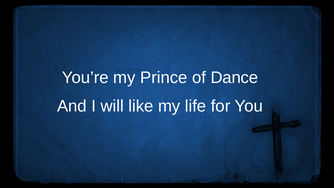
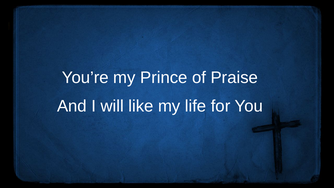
Dance: Dance -> Praise
